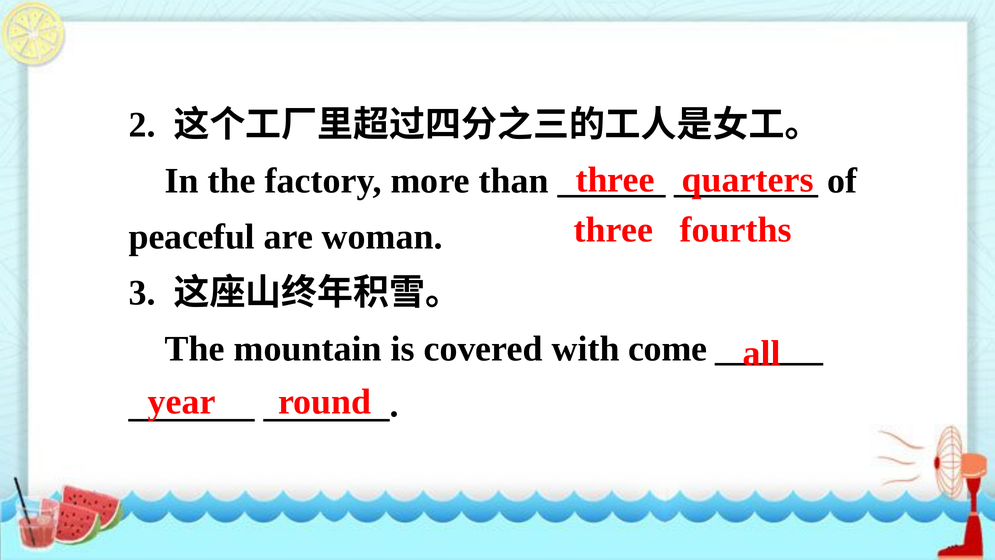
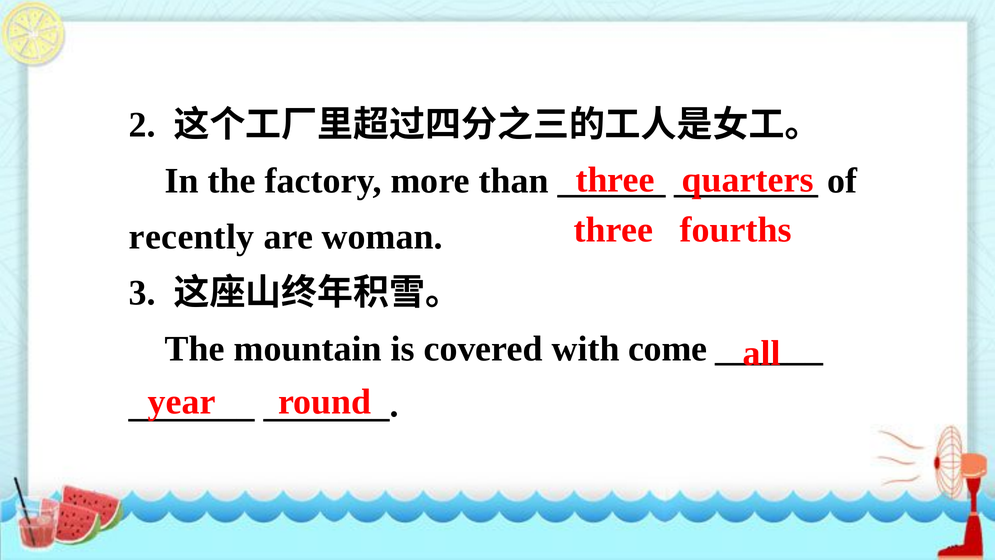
peaceful: peaceful -> recently
